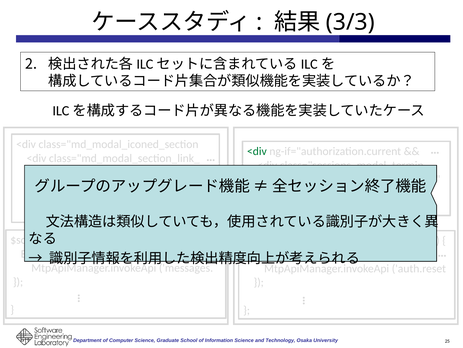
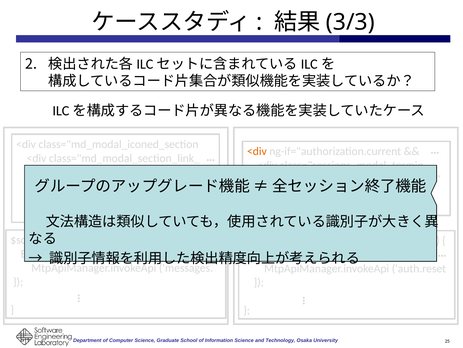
<div at (257, 151) colour: green -> orange
